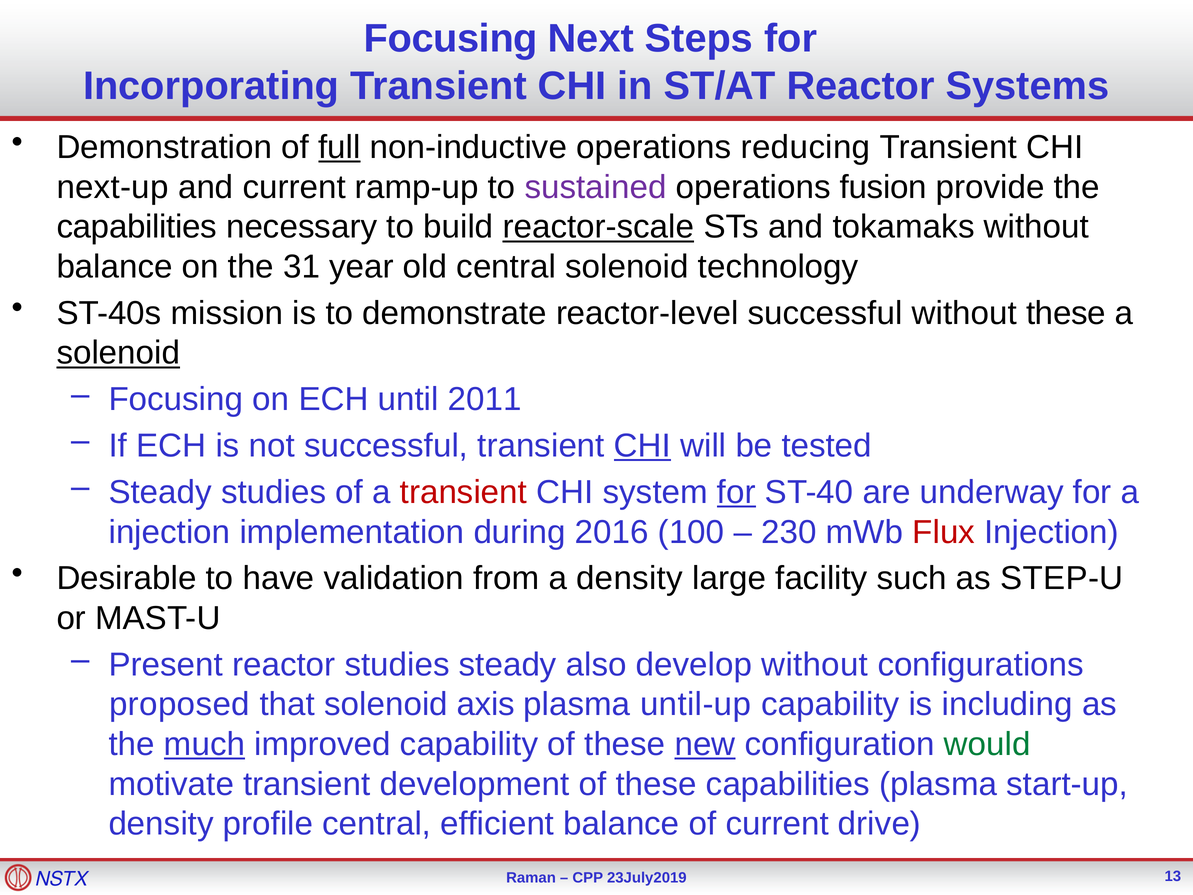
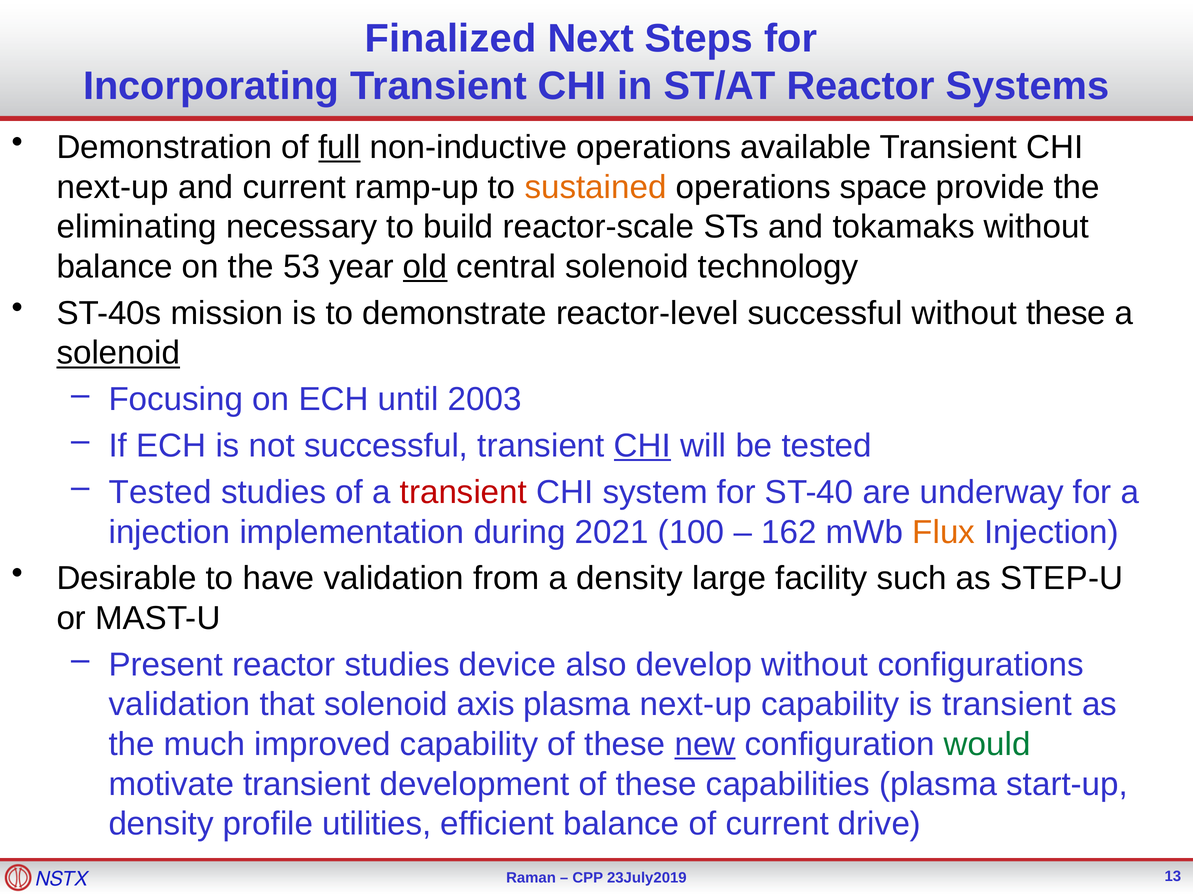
Focusing at (451, 39): Focusing -> Finalized
reducing: reducing -> available
sustained colour: purple -> orange
fusion: fusion -> space
capabilities at (137, 227): capabilities -> eliminating
reactor-scale underline: present -> none
31: 31 -> 53
old underline: none -> present
2011: 2011 -> 2003
Steady at (160, 492): Steady -> Tested
for at (736, 492) underline: present -> none
2016: 2016 -> 2021
230: 230 -> 162
Flux colour: red -> orange
studies steady: steady -> device
proposed at (179, 704): proposed -> validation
plasma until-up: until-up -> next-up
is including: including -> transient
much underline: present -> none
profile central: central -> utilities
